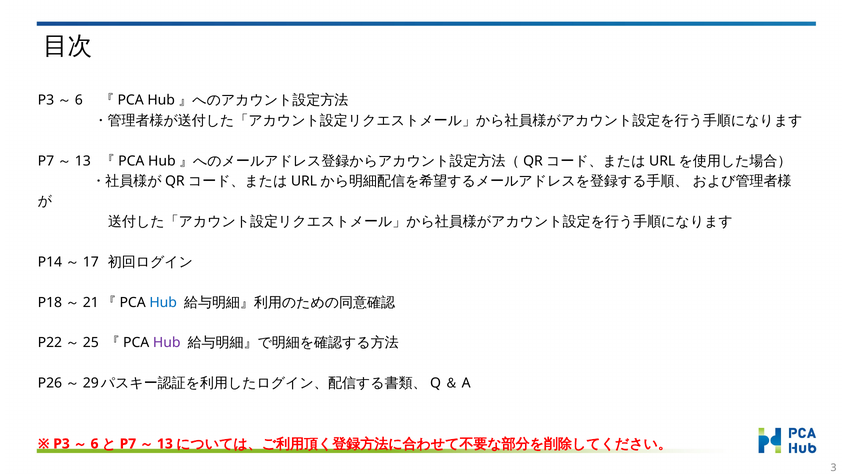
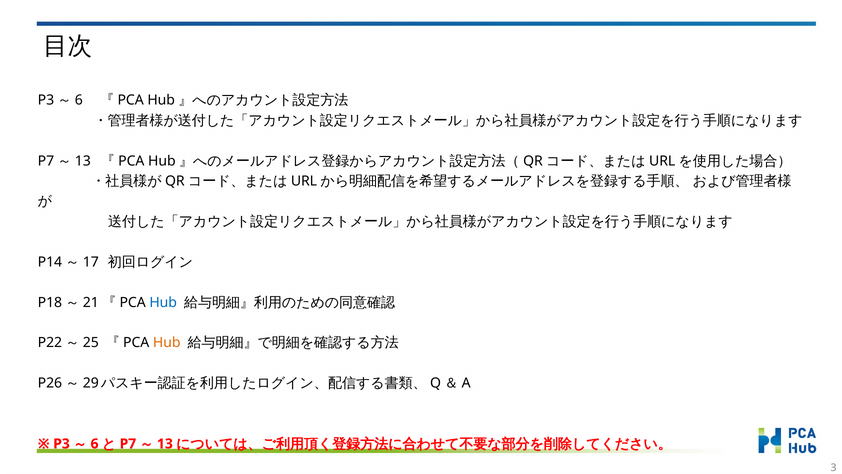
Hub at (167, 343) colour: purple -> orange
